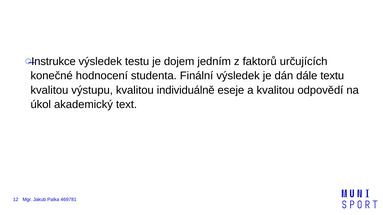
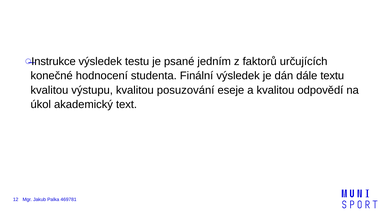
dojem: dojem -> psané
individuálně: individuálně -> posuzování
